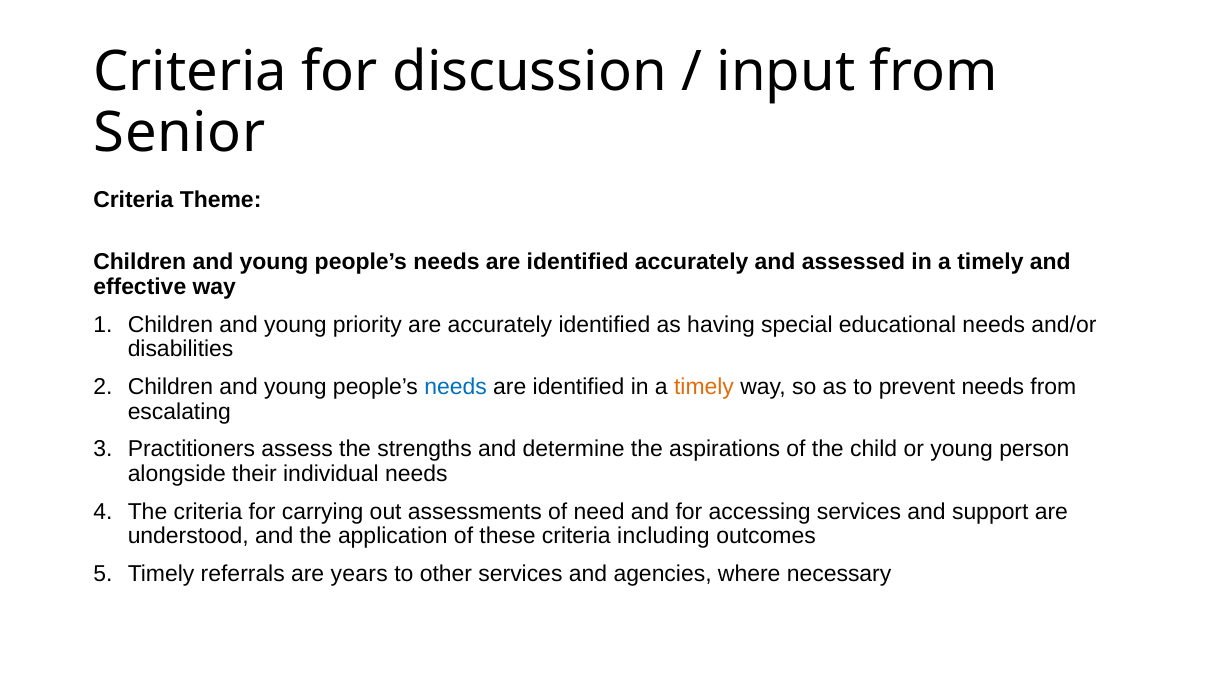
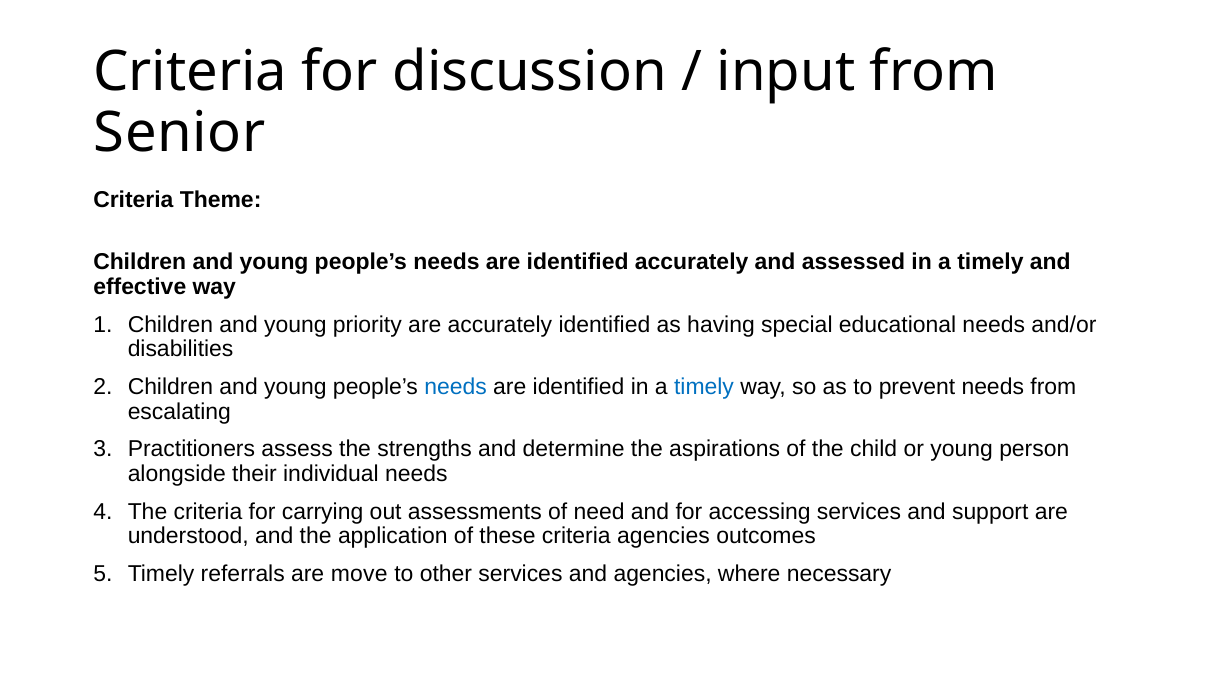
timely at (704, 387) colour: orange -> blue
criteria including: including -> agencies
years: years -> move
